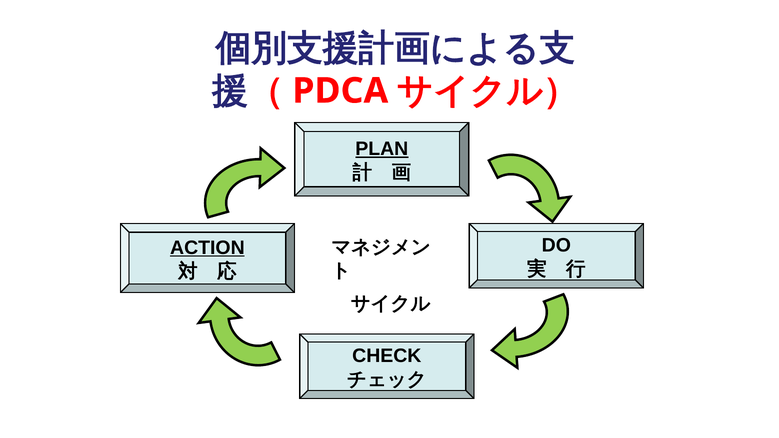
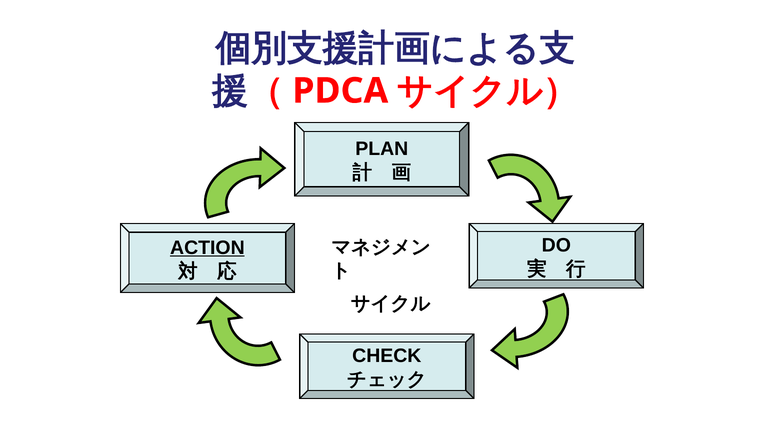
PLAN underline: present -> none
